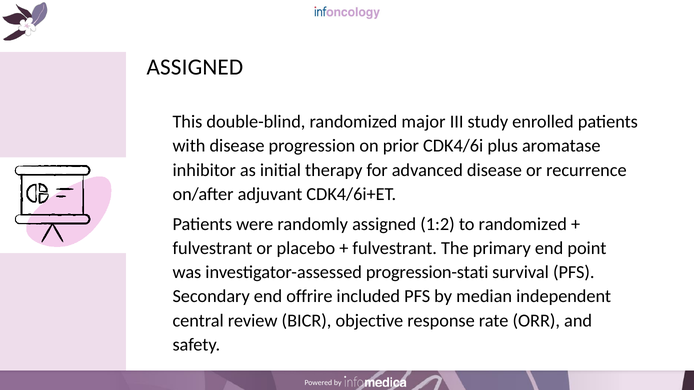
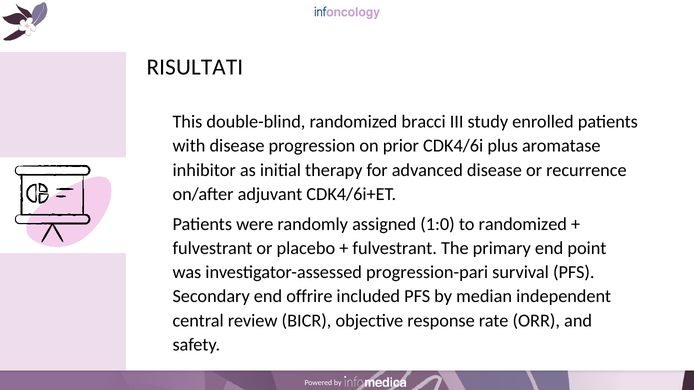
ASSIGNED at (195, 67): ASSIGNED -> RISULTATI
major: major -> bracci
1:2: 1:2 -> 1:0
progression-stati: progression-stati -> progression-pari
